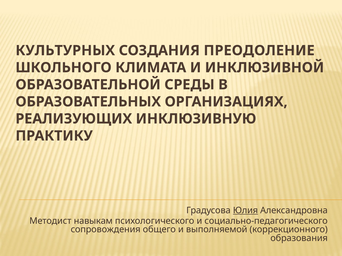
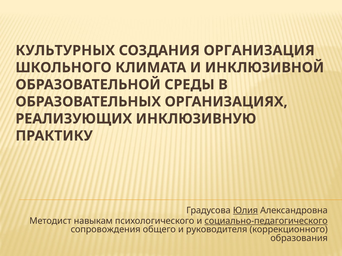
ПРЕОДОЛЕНИЕ: ПРЕОДОЛЕНИЕ -> ОРГАНИЗАЦИЯ
социально-педагогического underline: none -> present
выполняемой: выполняемой -> руководителя
